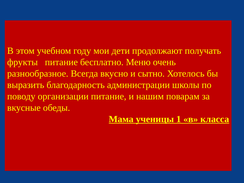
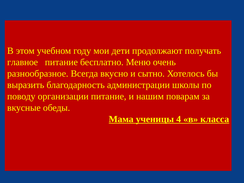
фрукты: фрукты -> главное
1: 1 -> 4
